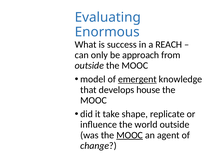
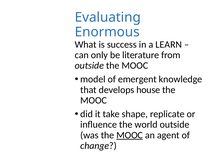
REACH: REACH -> LEARN
approach: approach -> literature
emergent underline: present -> none
